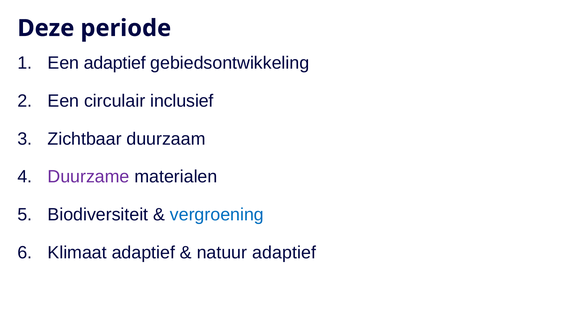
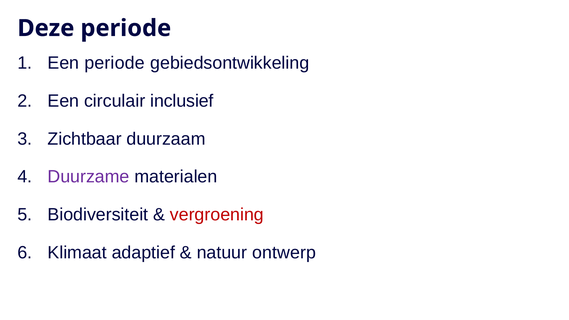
Een adaptief: adaptief -> periode
vergroening colour: blue -> red
natuur adaptief: adaptief -> ontwerp
